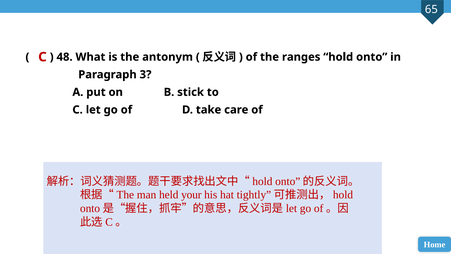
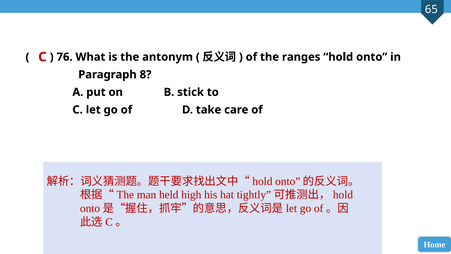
48: 48 -> 76
3: 3 -> 8
your: your -> high
